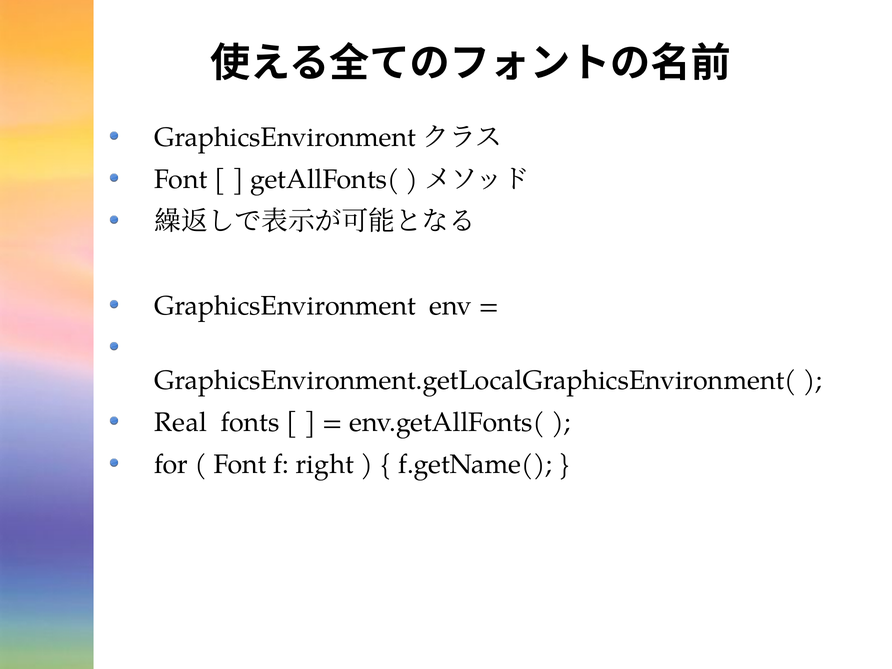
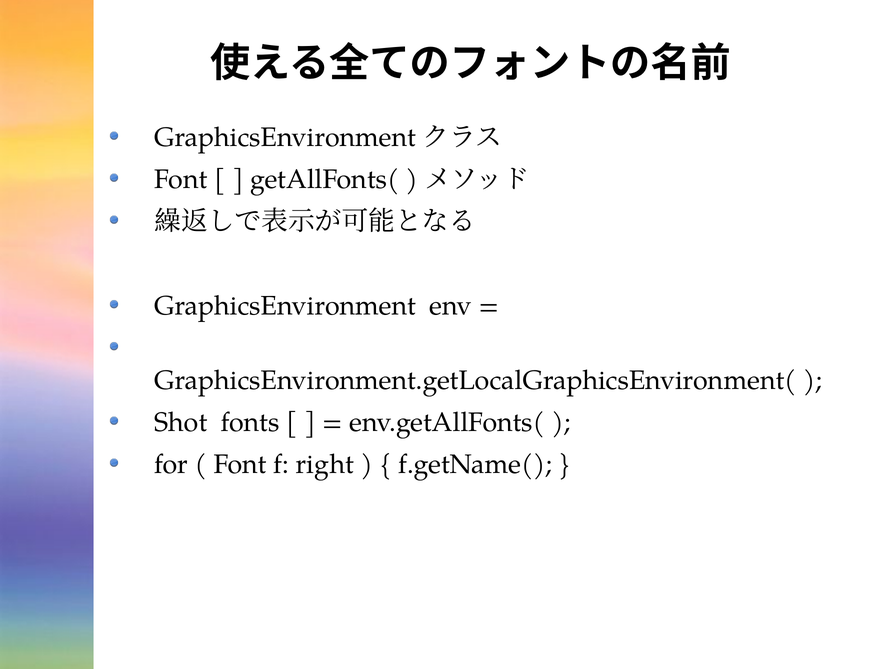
Real: Real -> Shot
